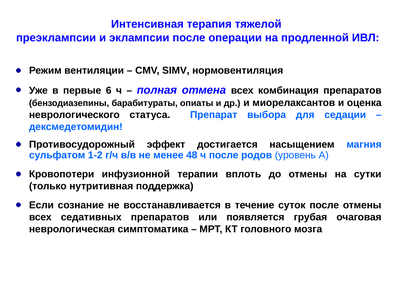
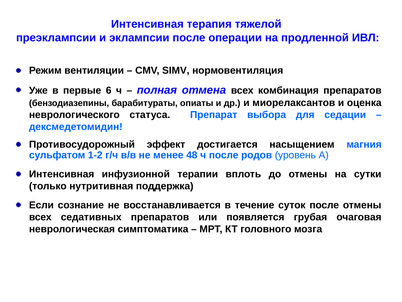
Кровопотери at (62, 174): Кровопотери -> Интенсивная
